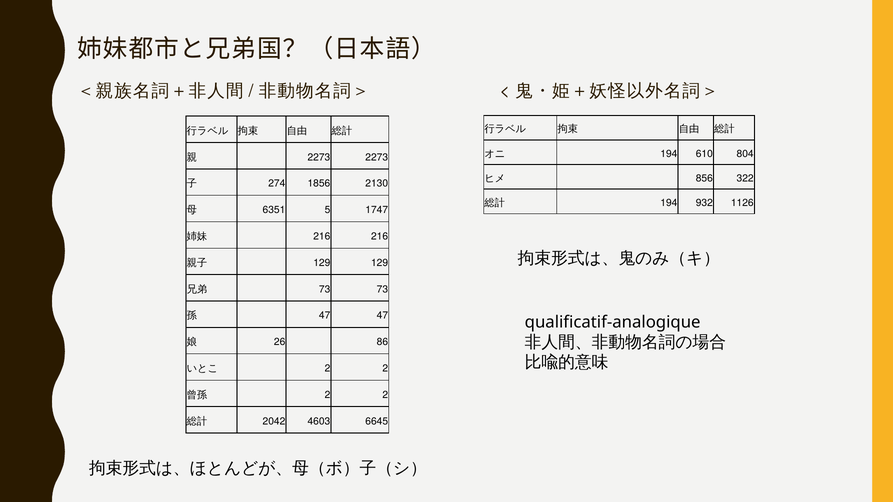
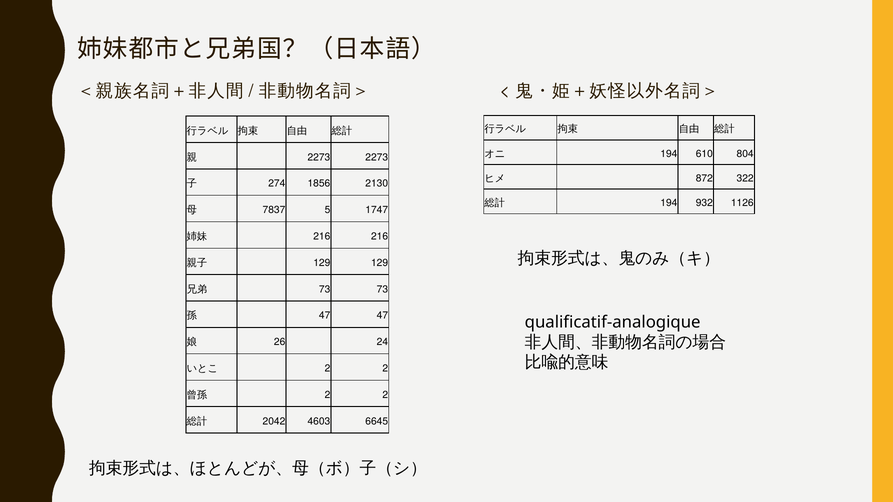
856: 856 -> 872
6351: 6351 -> 7837
86: 86 -> 24
